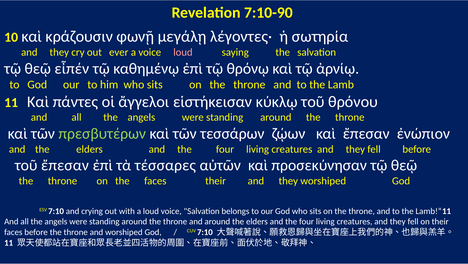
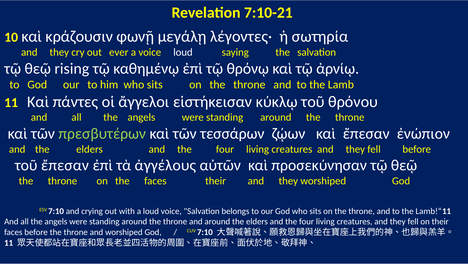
7:10-90: 7:10-90 -> 7:10-21
loud at (183, 52) colour: pink -> white
εἶπέν: εἶπέν -> rising
τέσσαρες: τέσσαρες -> ἀγγέλους
